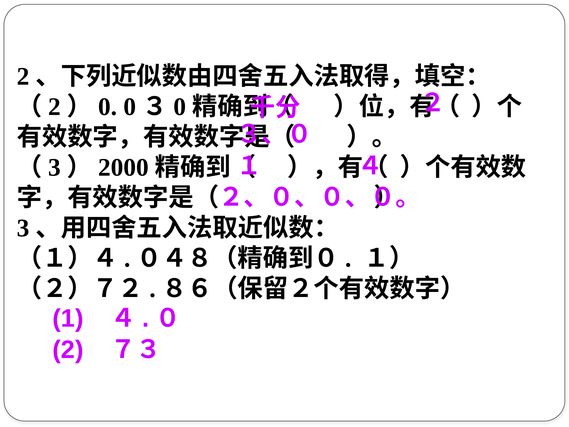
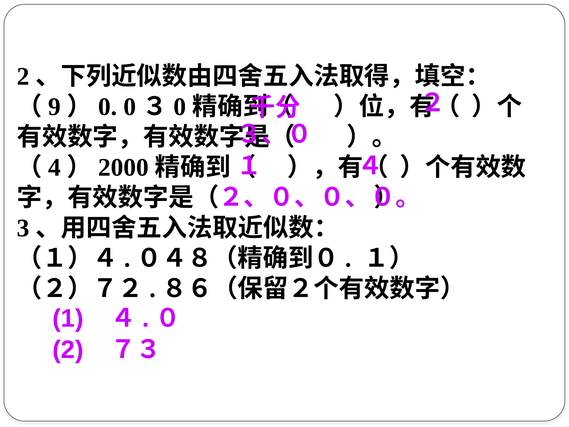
2 at (54, 107): 2 -> 9
3 at (54, 167): 3 -> 4
